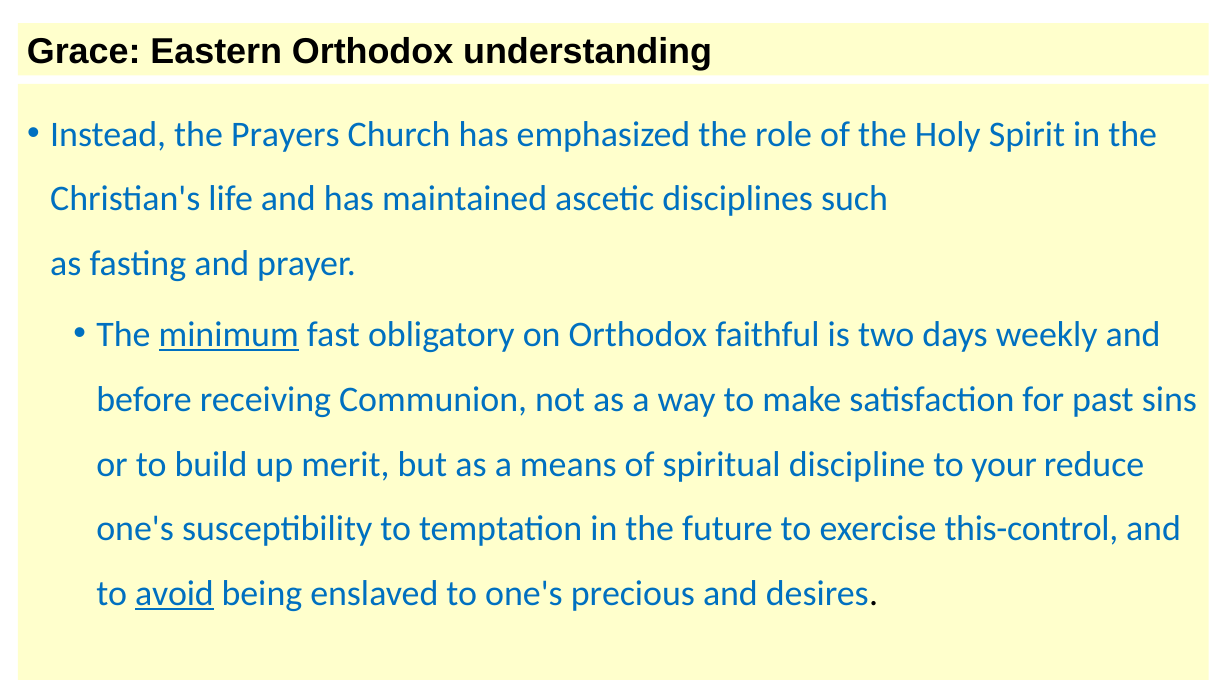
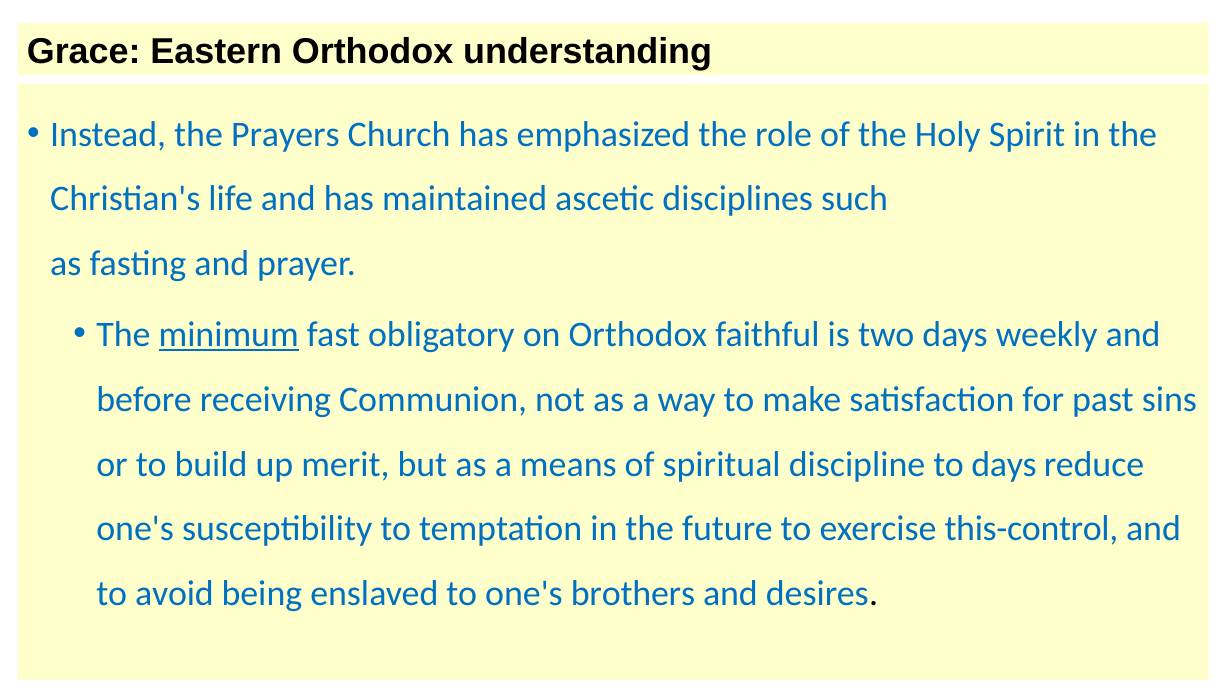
to your: your -> days
avoid underline: present -> none
precious: precious -> brothers
